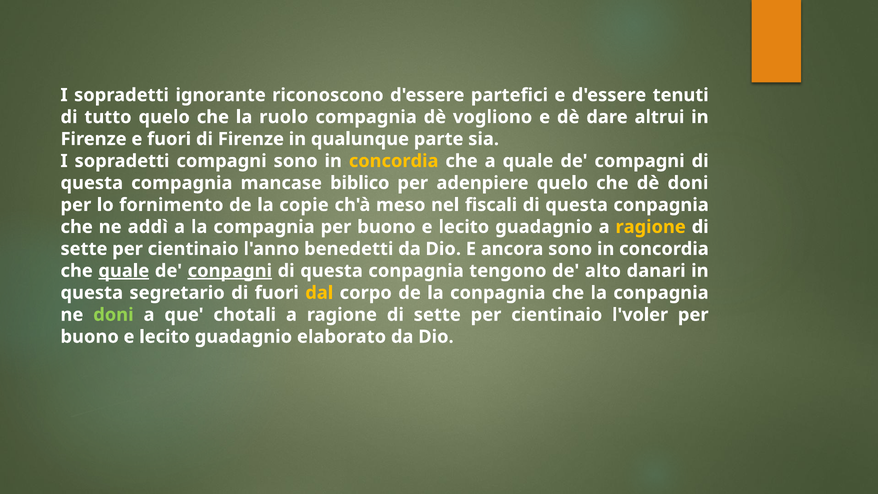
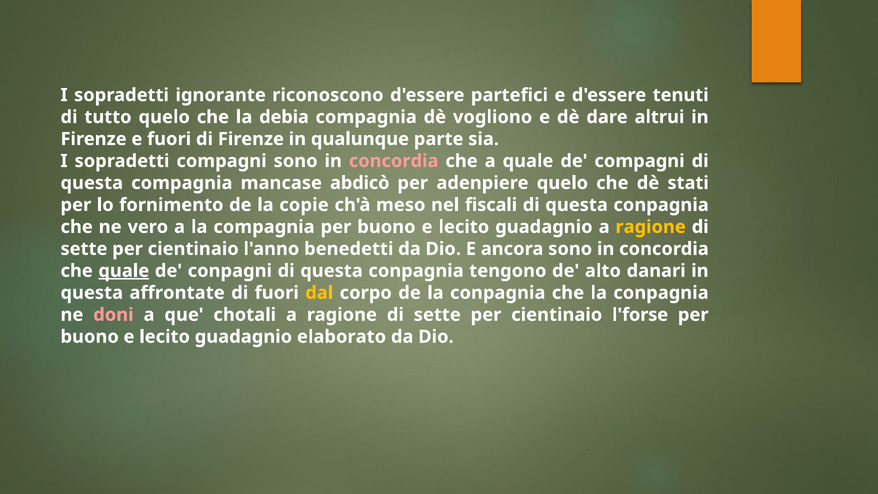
ruolo: ruolo -> debia
concordia at (394, 161) colour: yellow -> pink
biblico: biblico -> abdicò
dè doni: doni -> stati
addì: addì -> vero
conpagni underline: present -> none
segretario: segretario -> affrontate
doni at (113, 315) colour: light green -> pink
l'voler: l'voler -> l'forse
